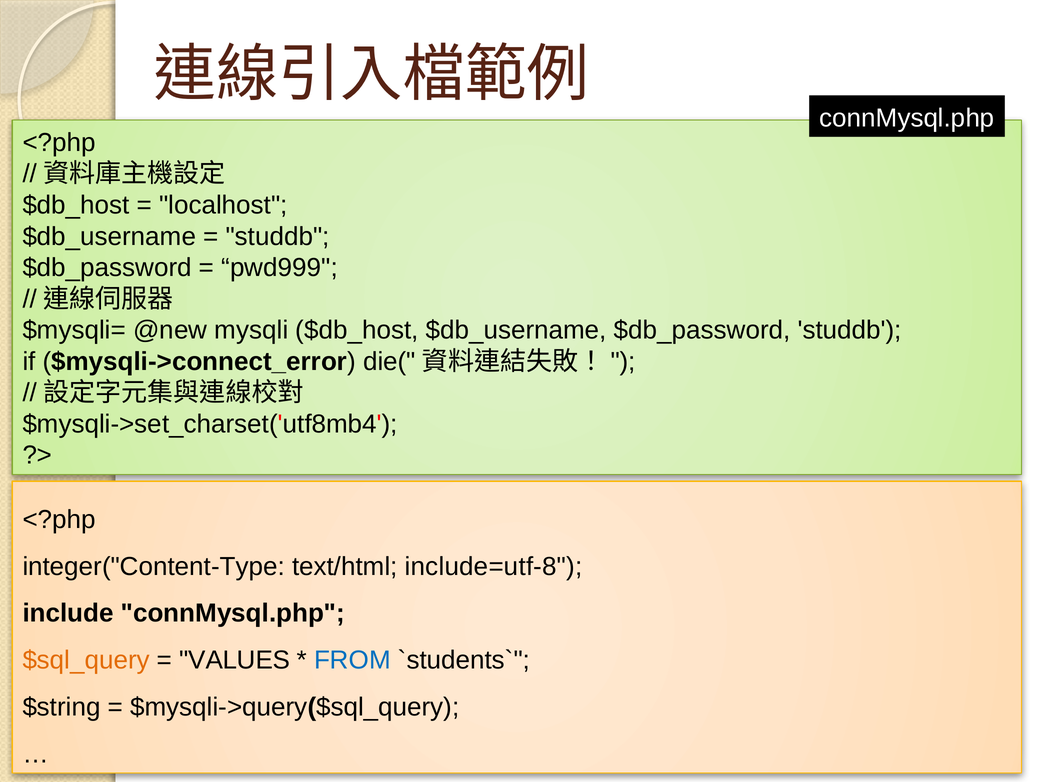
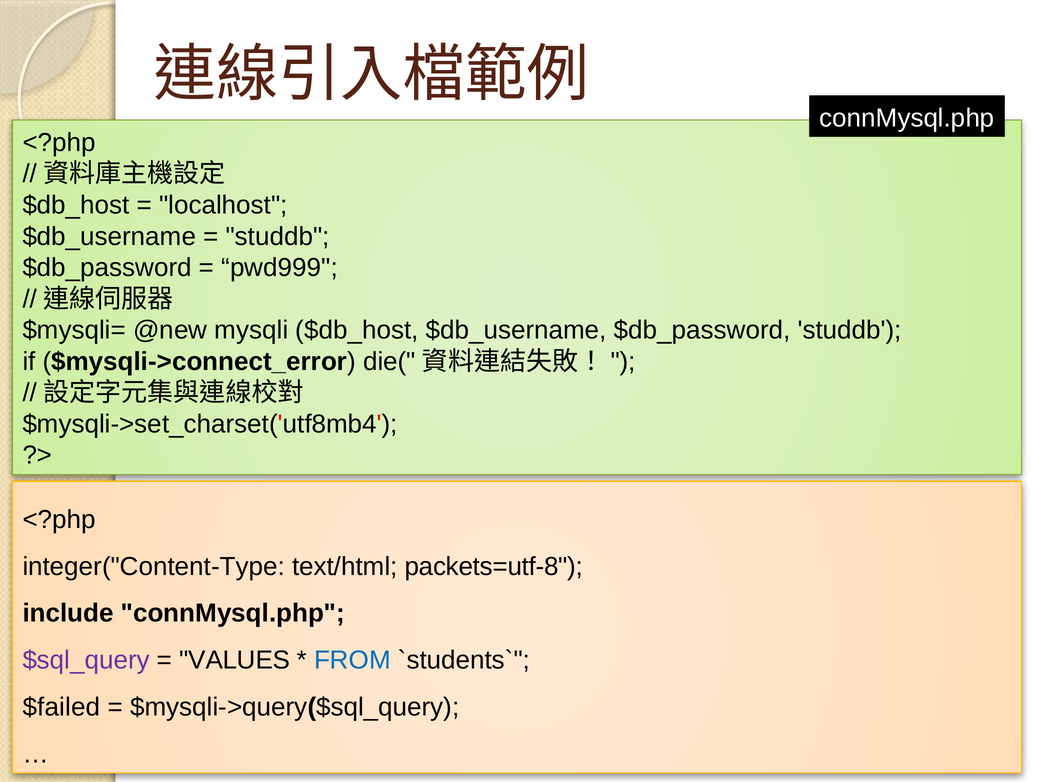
include=utf-8: include=utf-8 -> packets=utf-8
$sql_query colour: orange -> purple
$string: $string -> $failed
